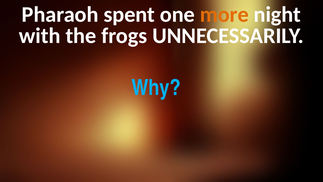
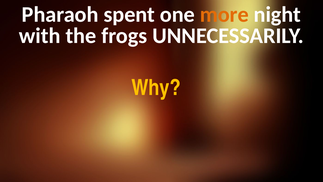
Why colour: light blue -> yellow
